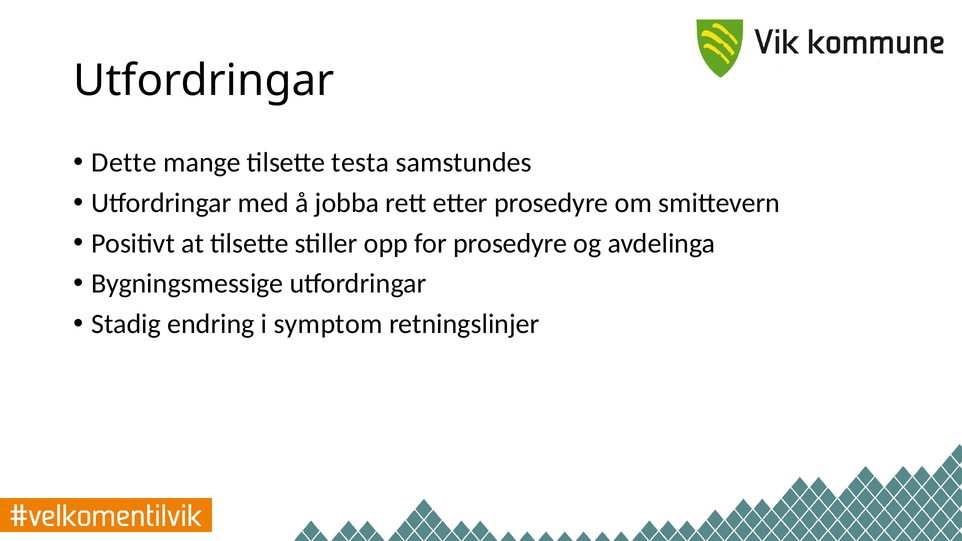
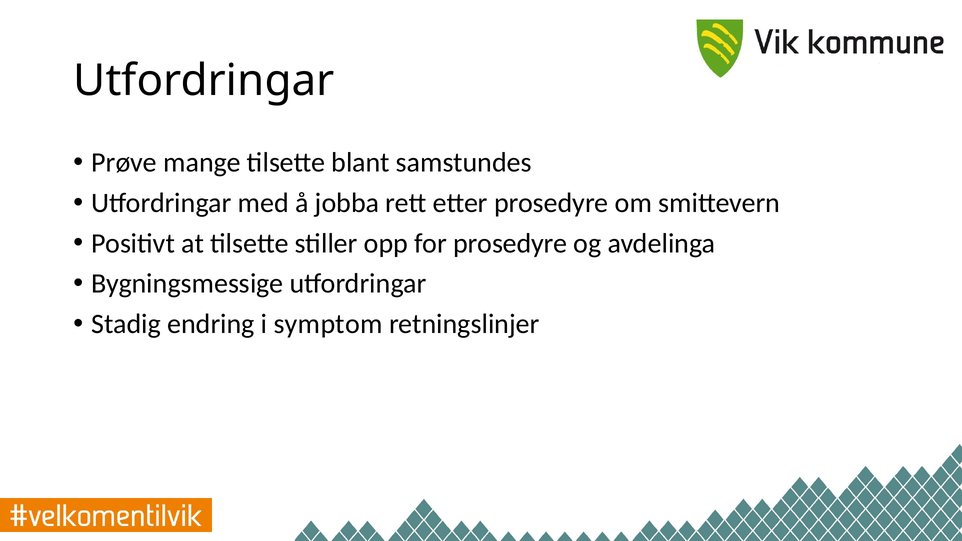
Dette: Dette -> Prøve
testa: testa -> blant
